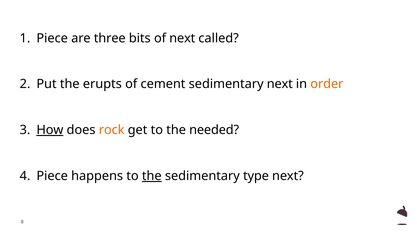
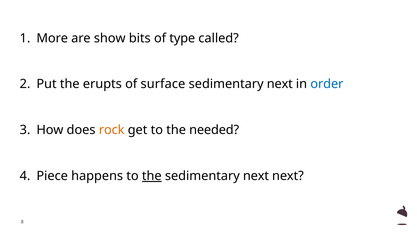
Piece at (52, 38): Piece -> More
three: three -> show
of next: next -> type
cement: cement -> surface
order colour: orange -> blue
How underline: present -> none
type at (256, 176): type -> next
